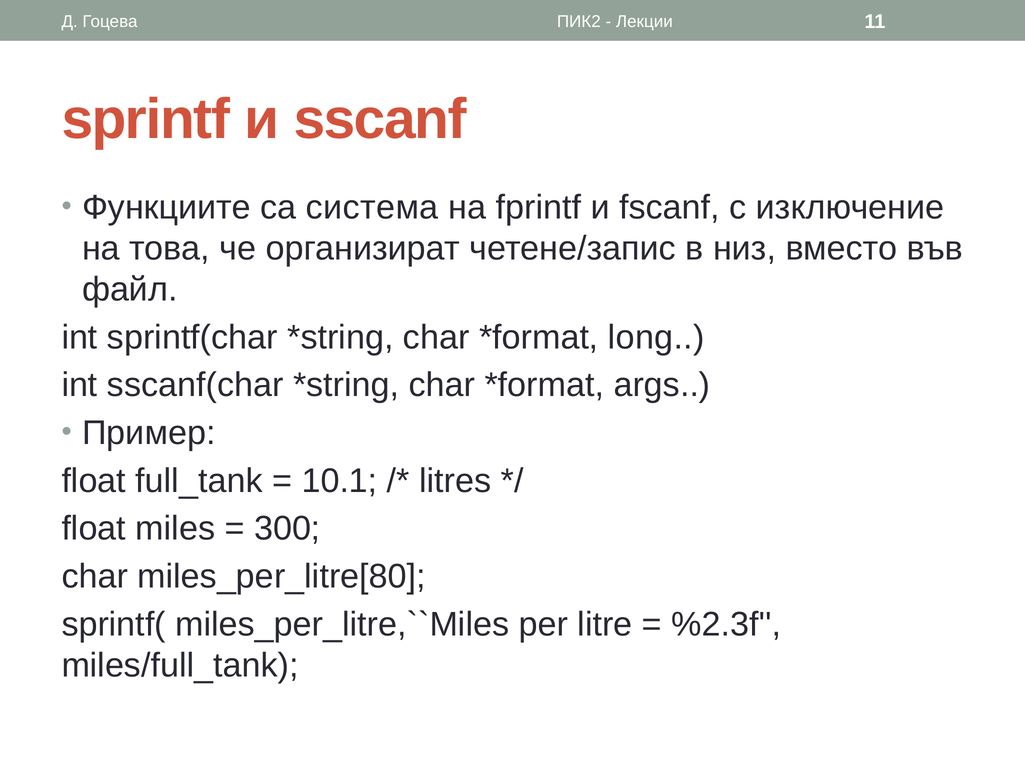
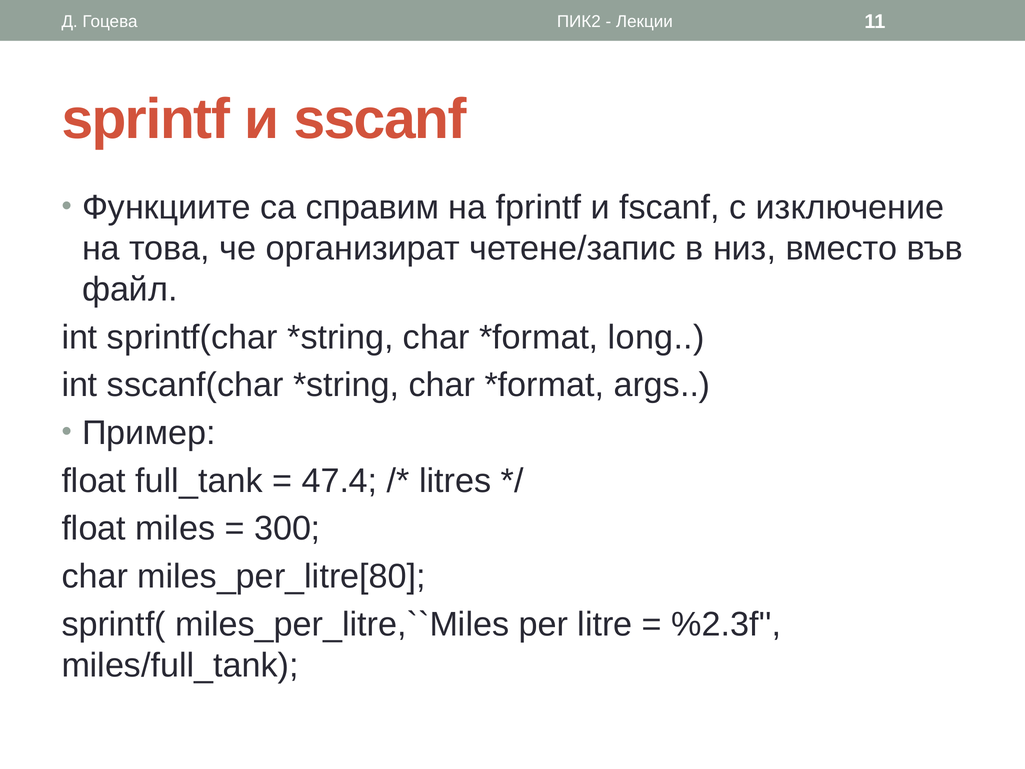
система: система -> справим
10.1: 10.1 -> 47.4
